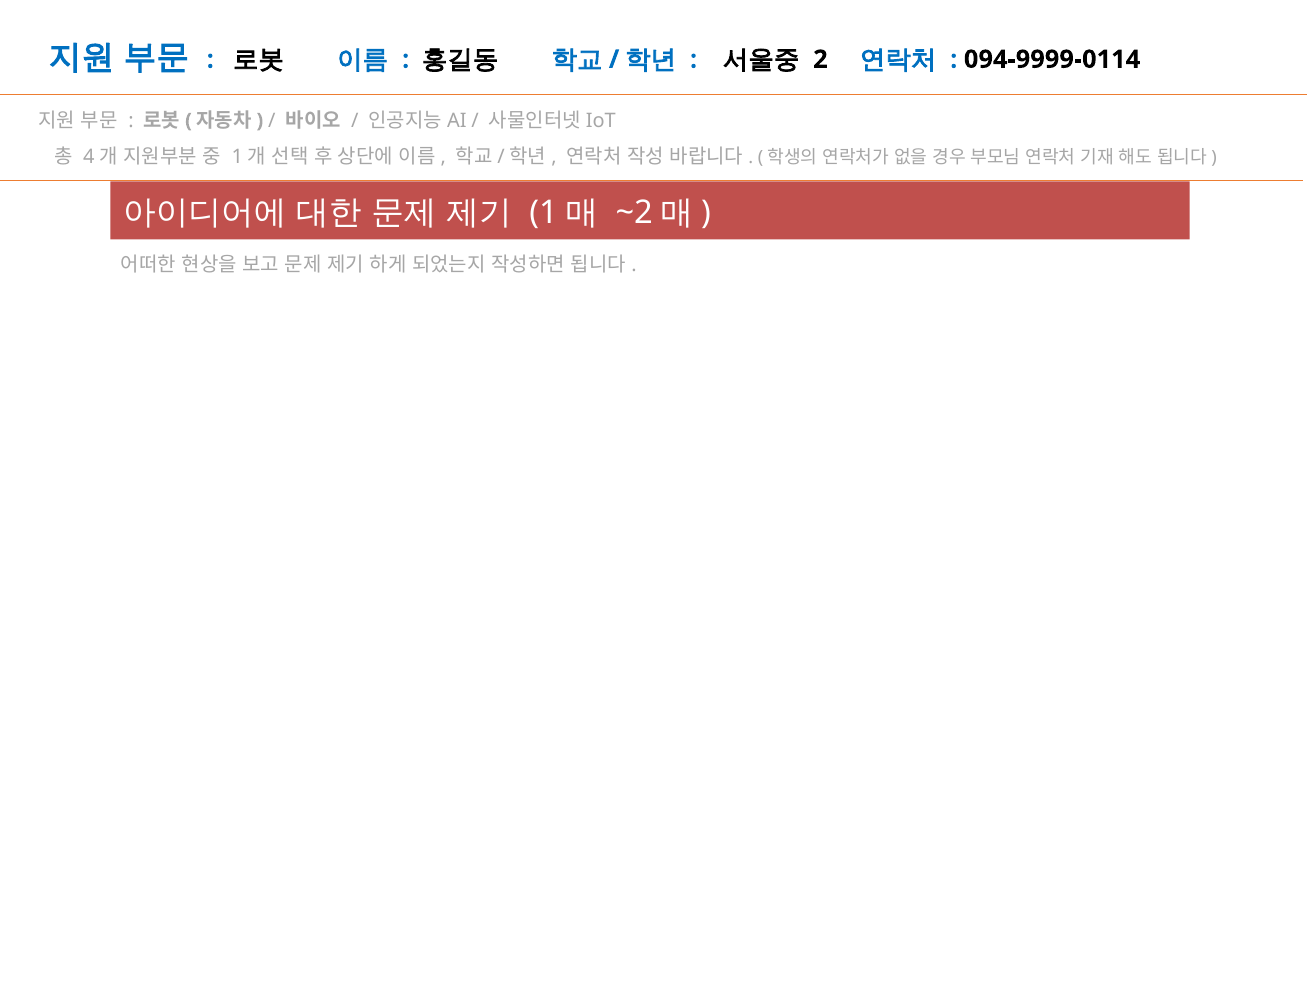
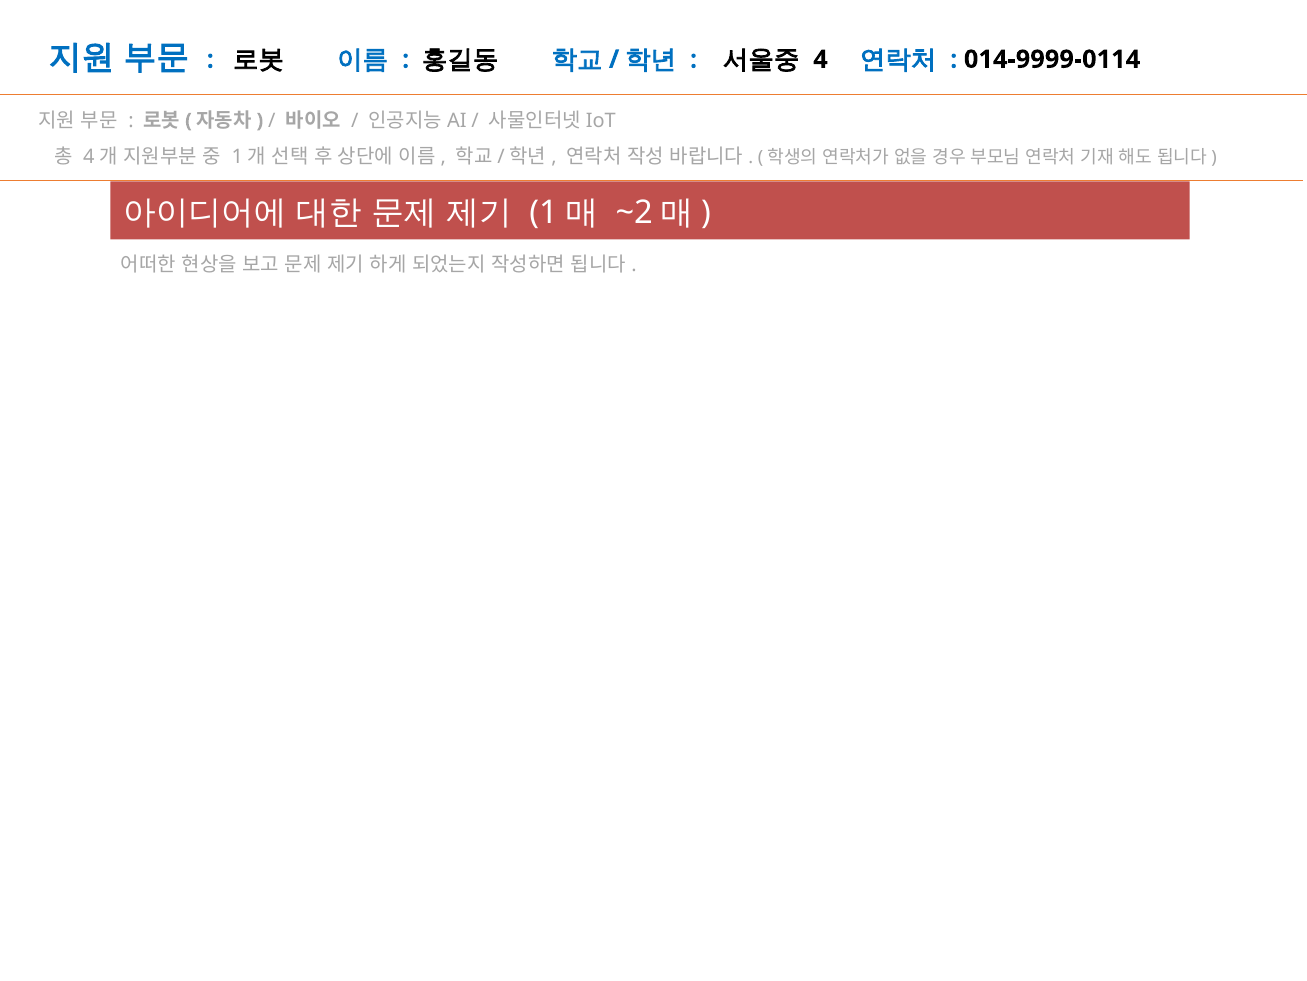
2: 2 -> 4
094-9999-0114: 094-9999-0114 -> 014-9999-0114
